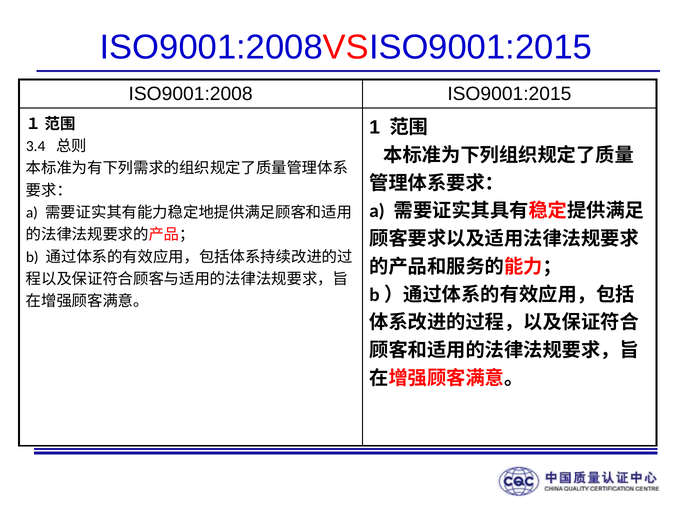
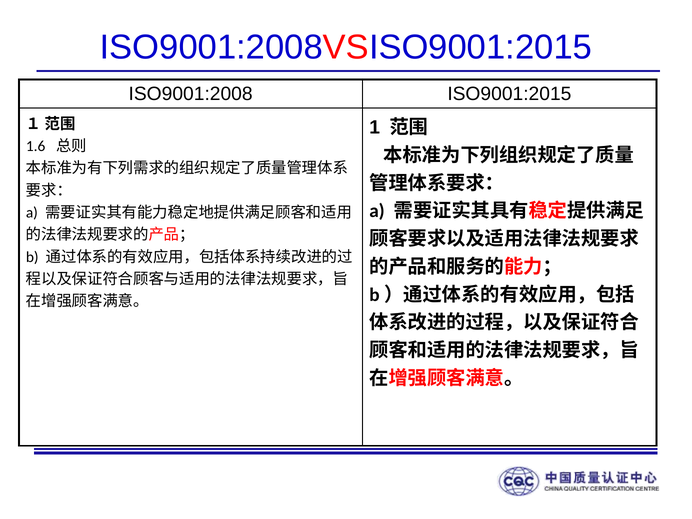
3.4: 3.4 -> 1.6
